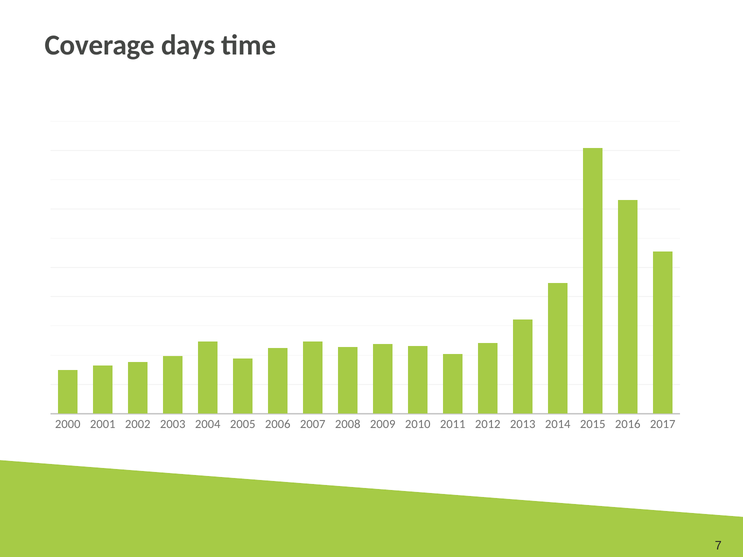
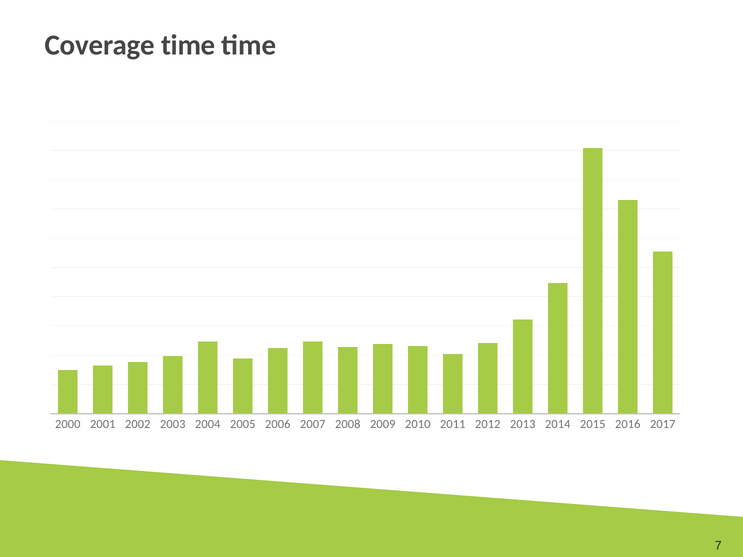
Coverage days: days -> time
